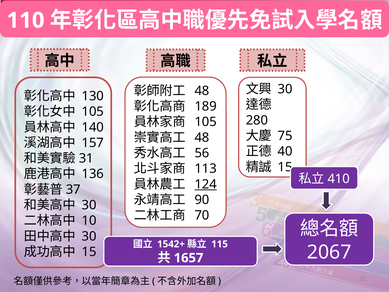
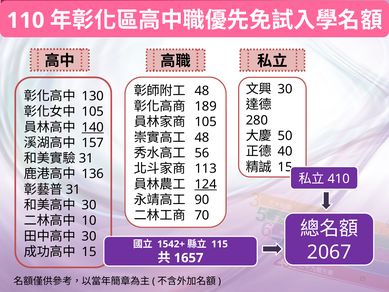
140 underline: none -> present
75: 75 -> 50
37 at (73, 189): 37 -> 31
